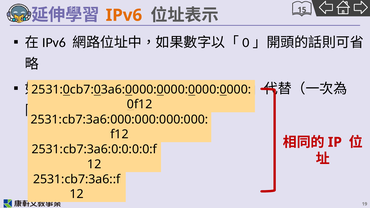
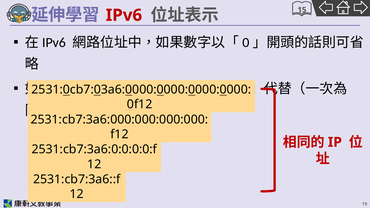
IPv6 colour: orange -> red
